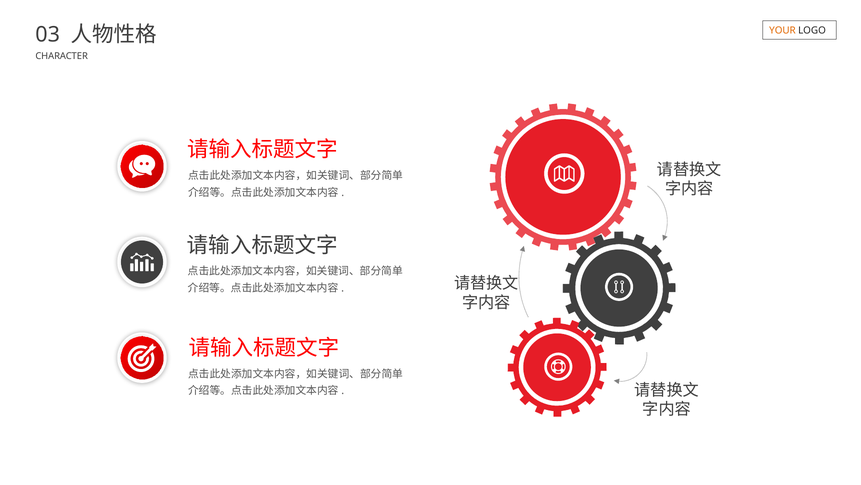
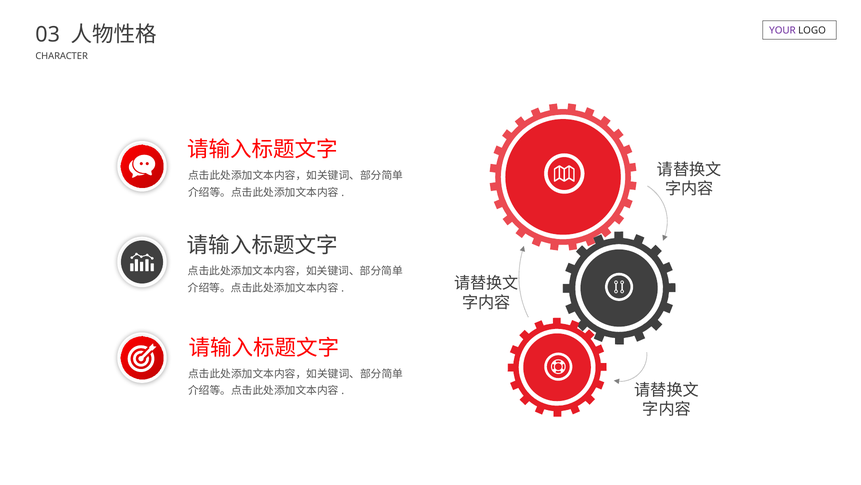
YOUR colour: orange -> purple
